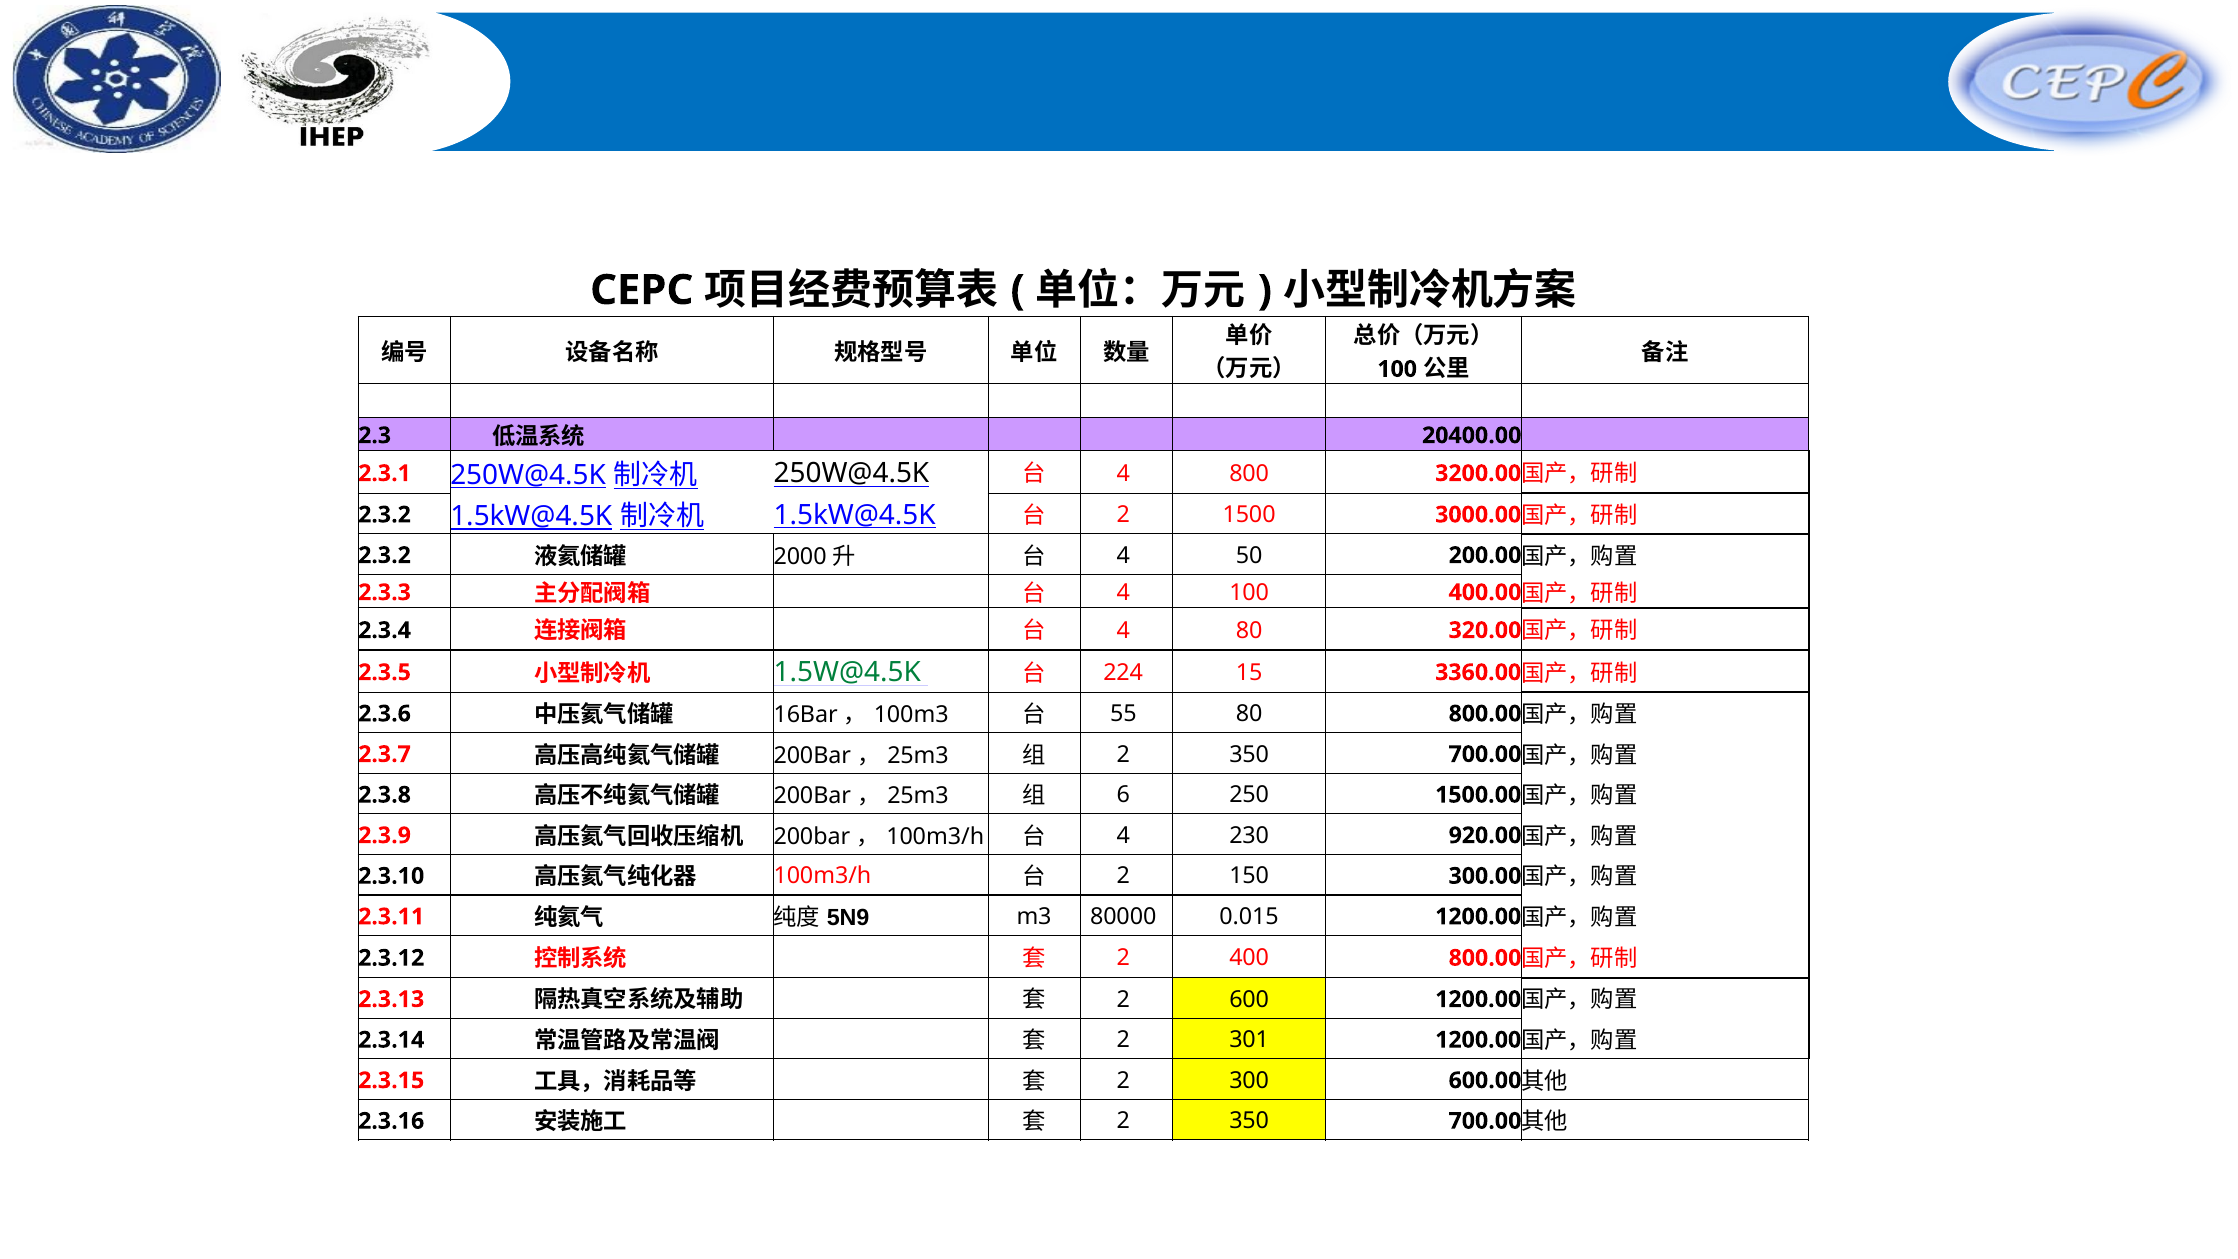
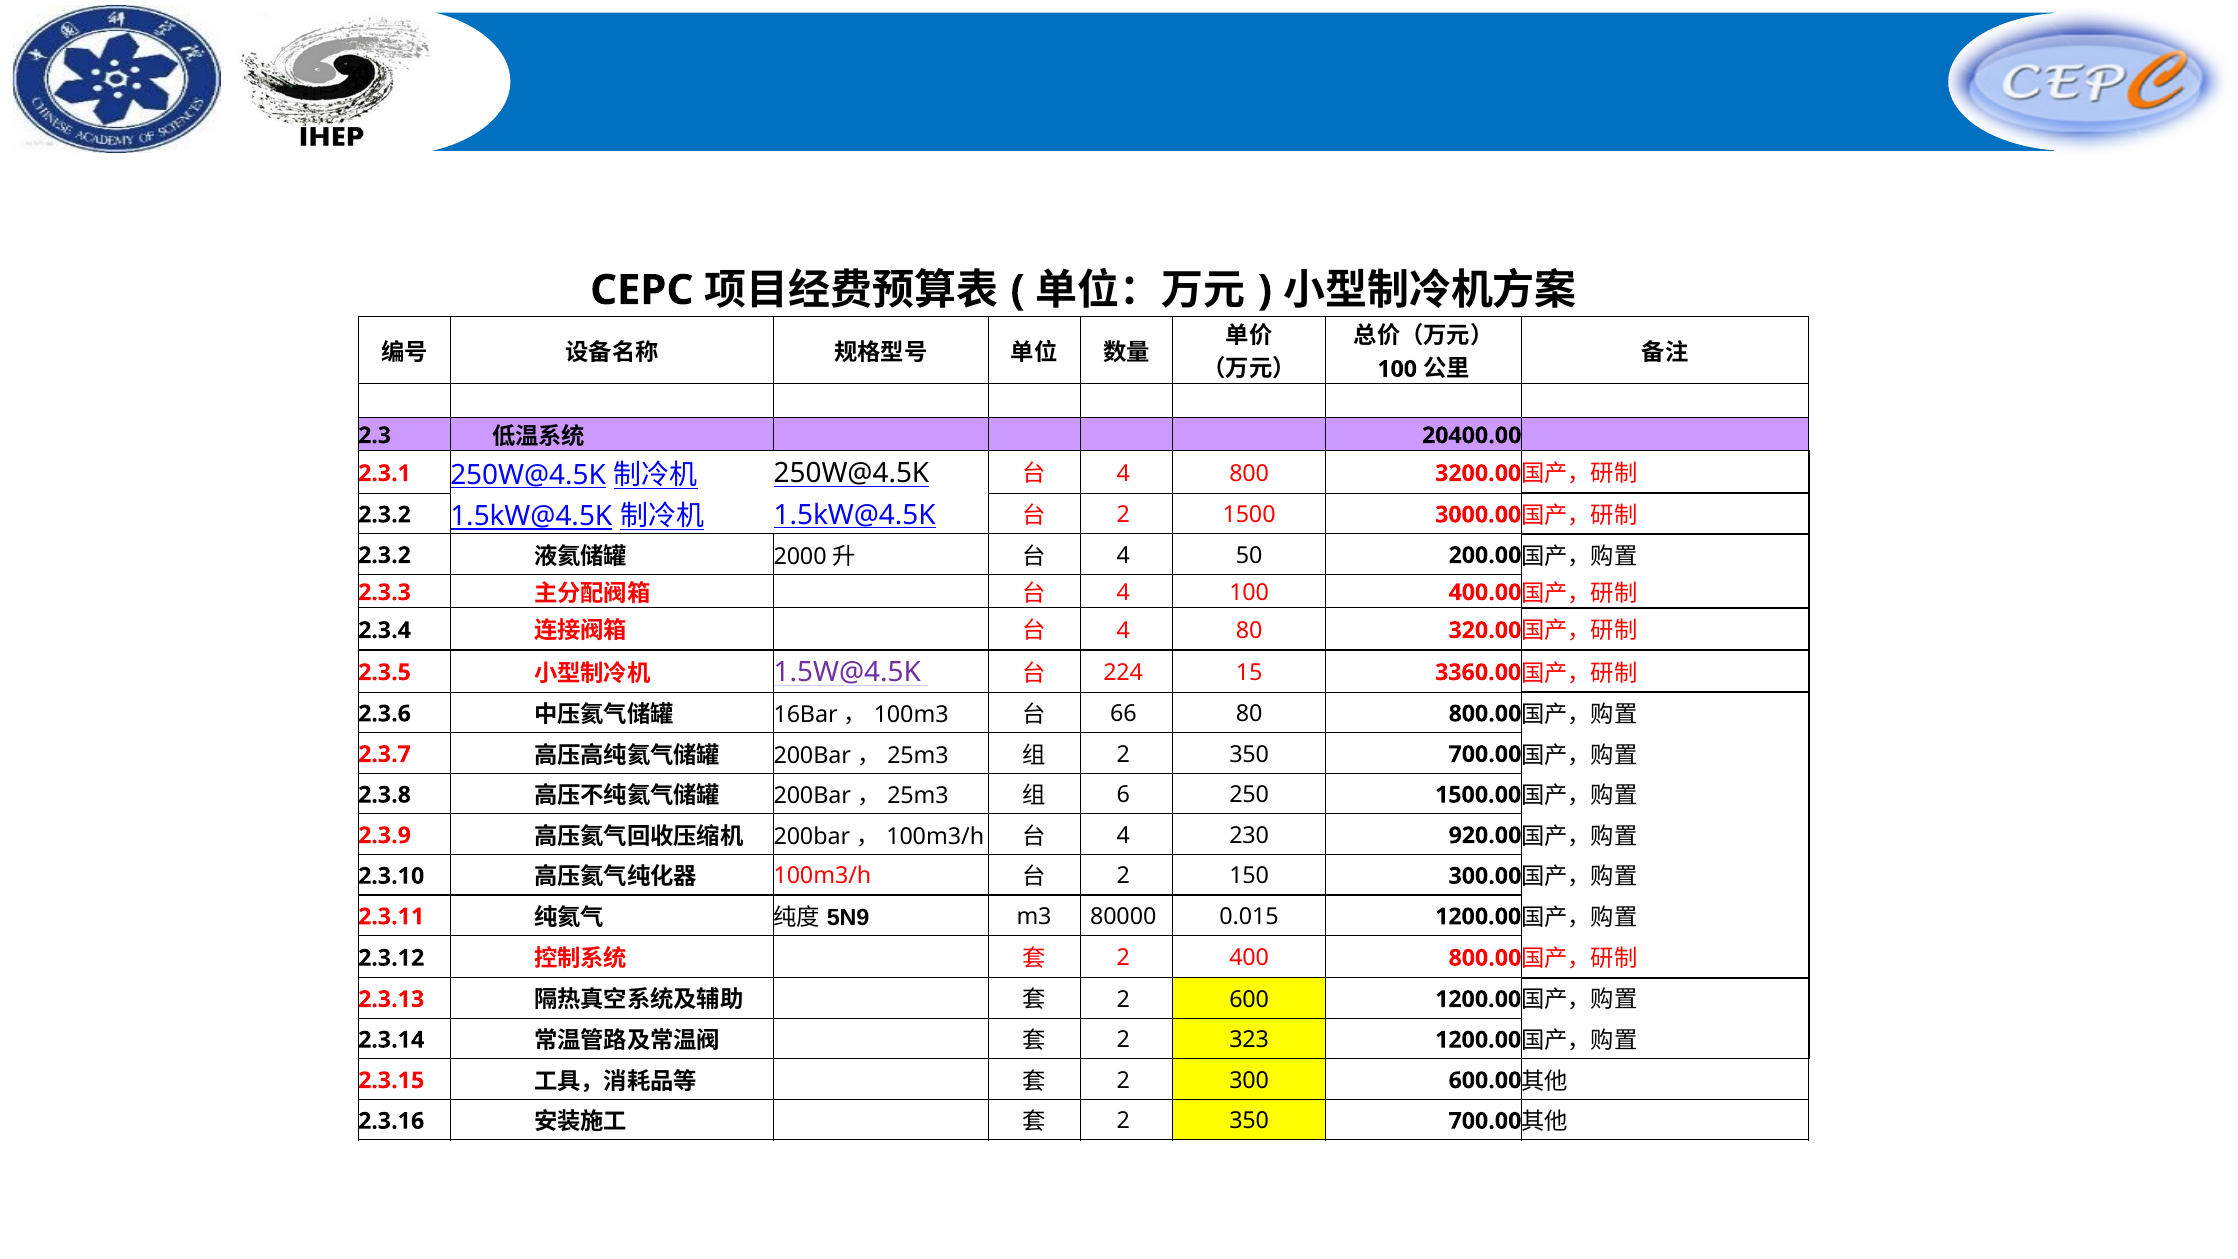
1.5W@4.5K colour: green -> purple
55: 55 -> 66
301: 301 -> 323
